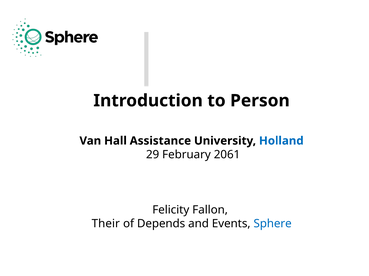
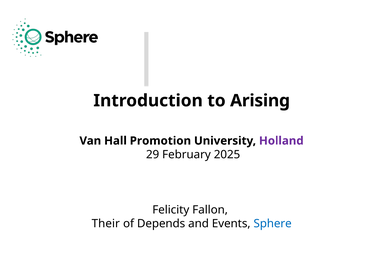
Person: Person -> Arising
Assistance: Assistance -> Promotion
Holland colour: blue -> purple
2061: 2061 -> 2025
